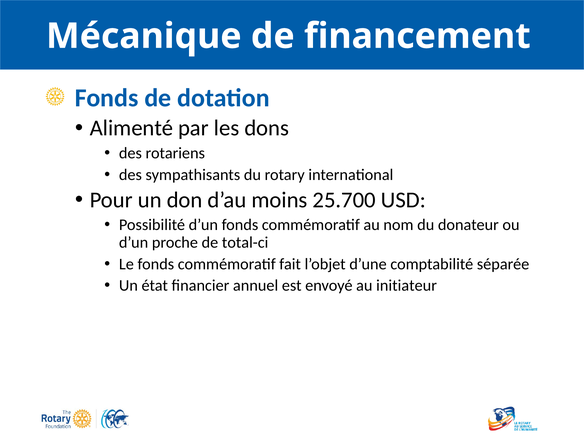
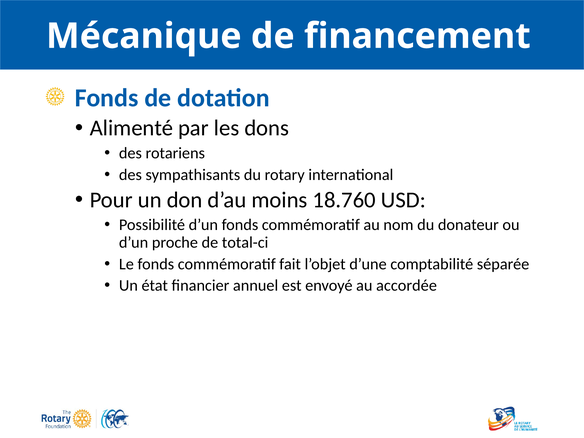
25.700: 25.700 -> 18.760
initiateur: initiateur -> accordée
